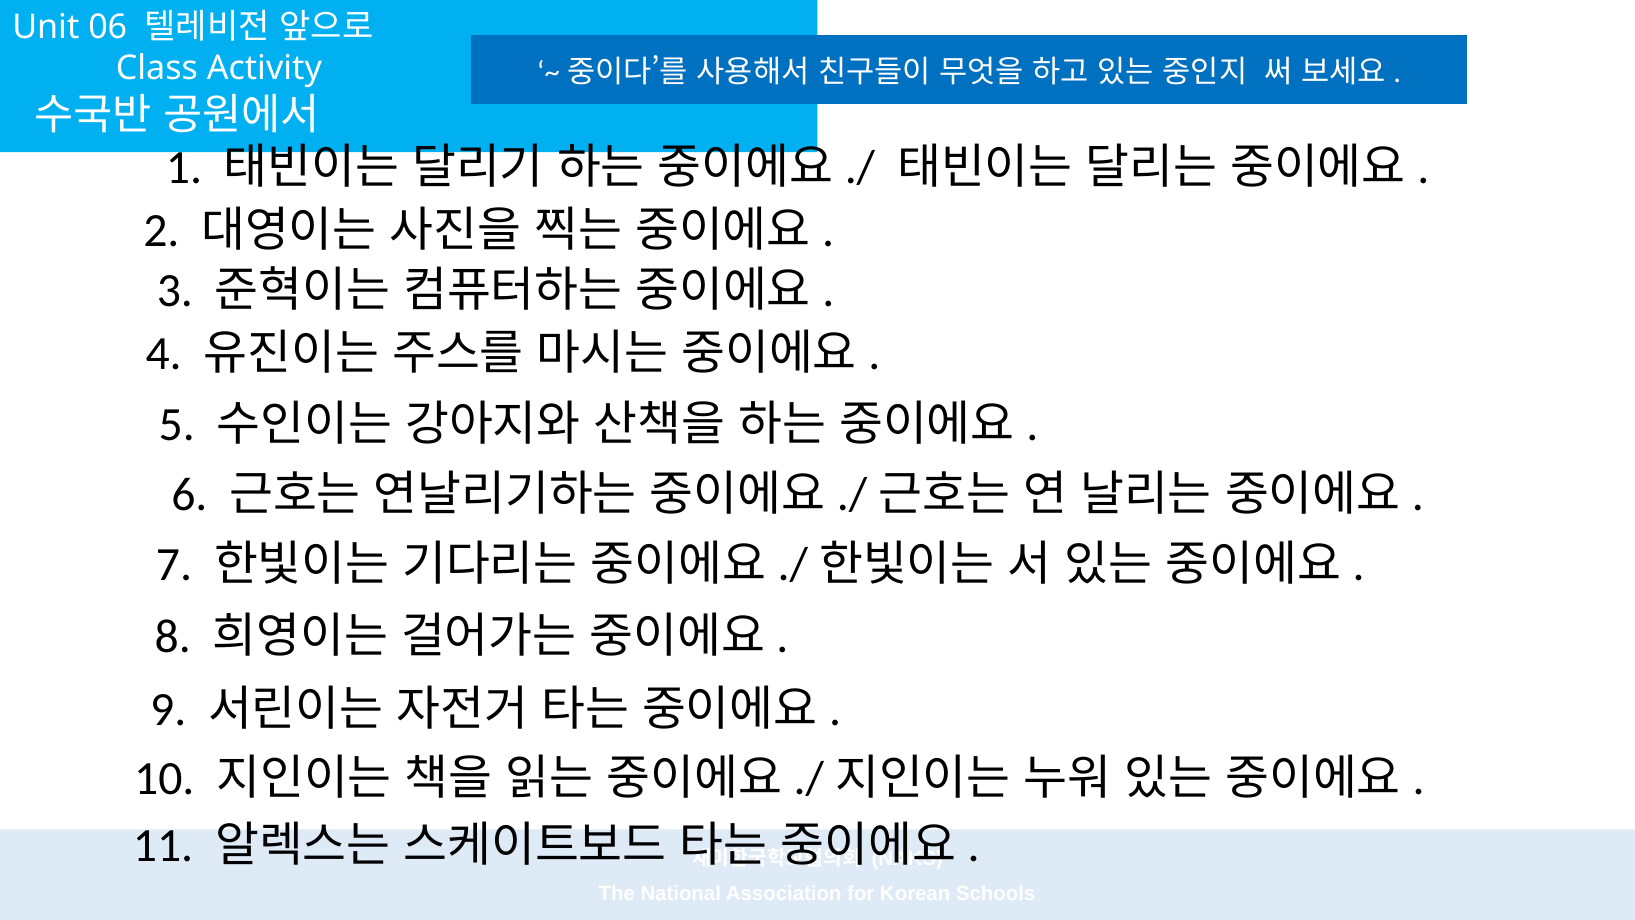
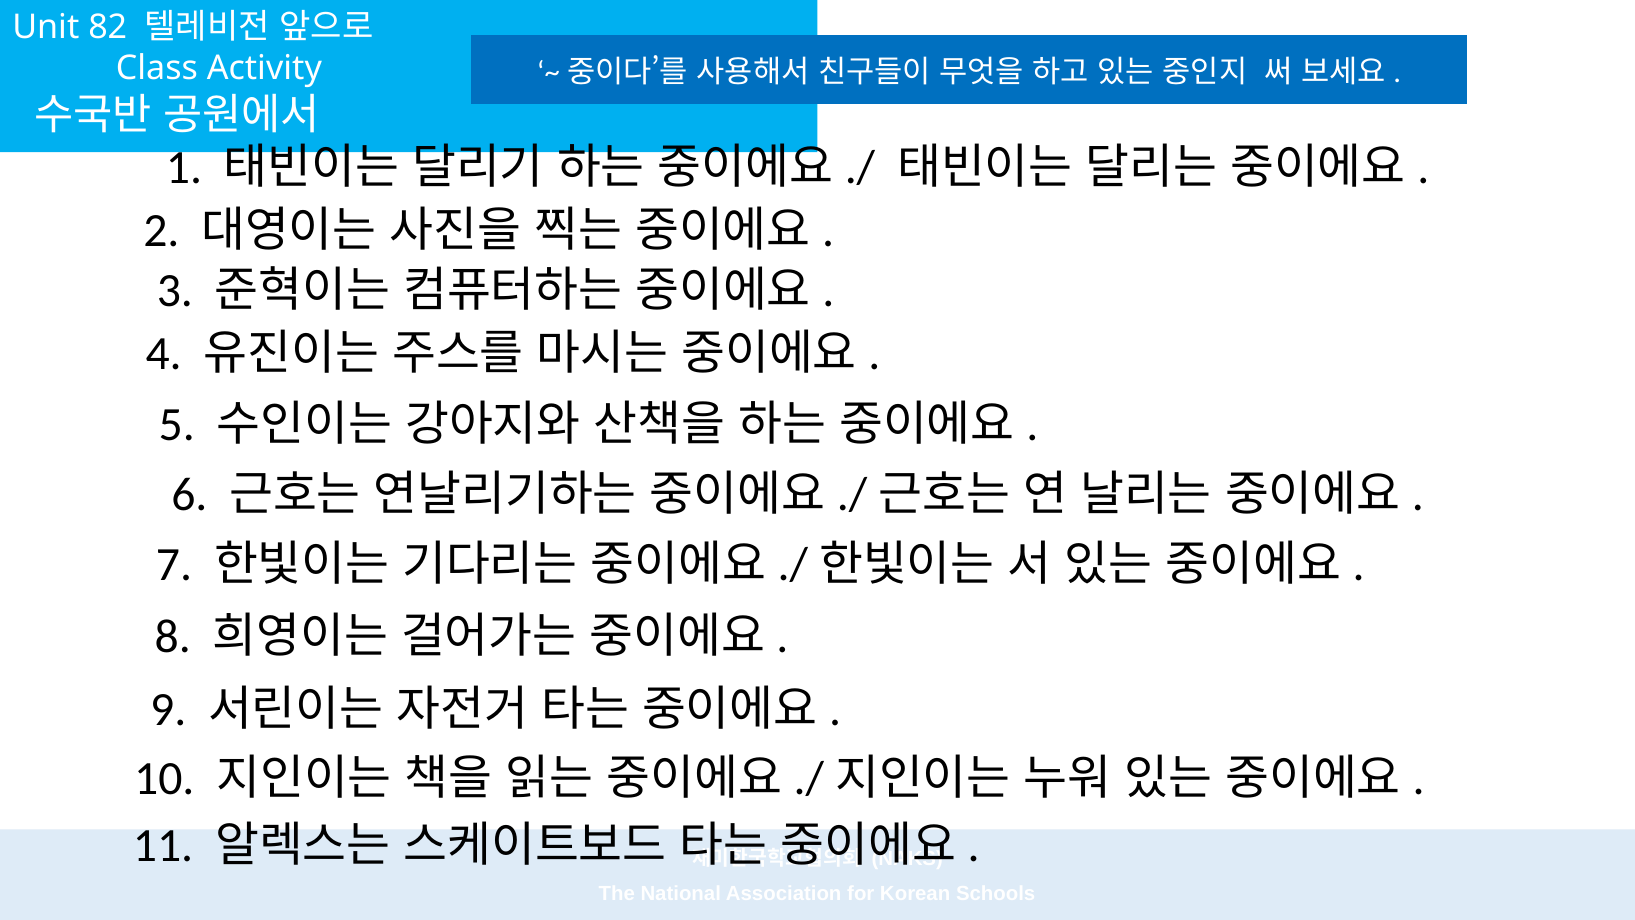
06: 06 -> 82
